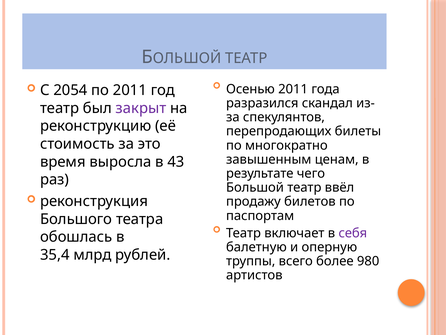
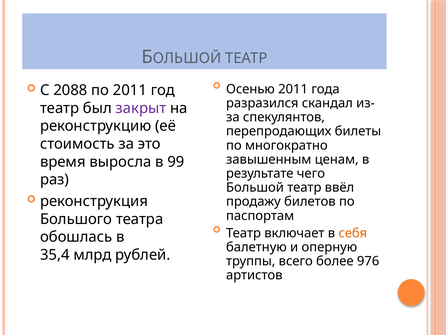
2054: 2054 -> 2088
43: 43 -> 99
себя colour: purple -> orange
980: 980 -> 976
